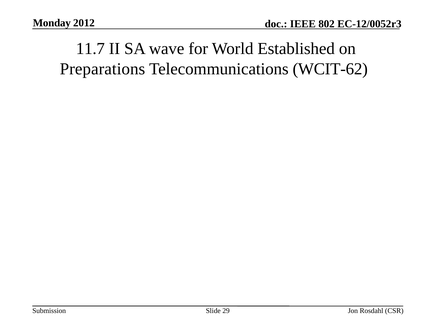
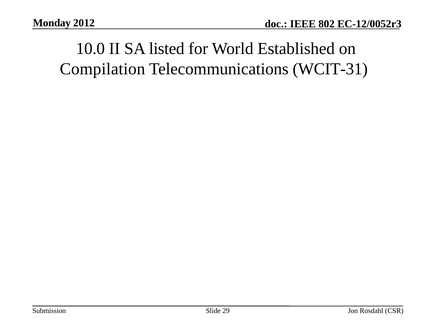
11.7: 11.7 -> 10.0
wave: wave -> listed
Preparations: Preparations -> Compilation
WCIT-62: WCIT-62 -> WCIT-31
